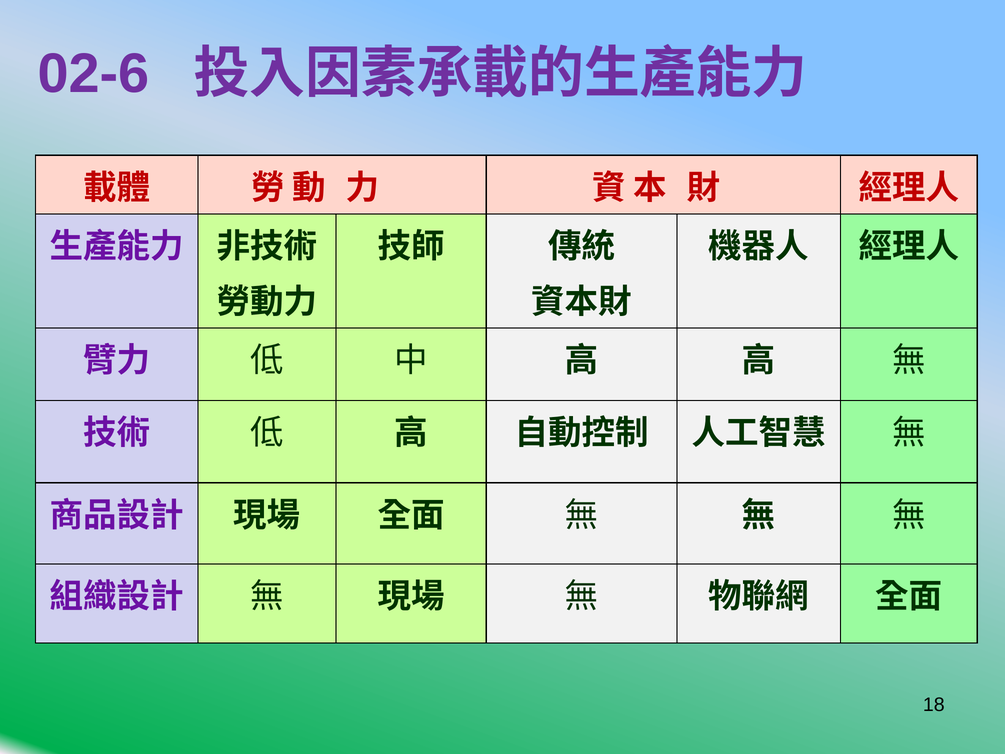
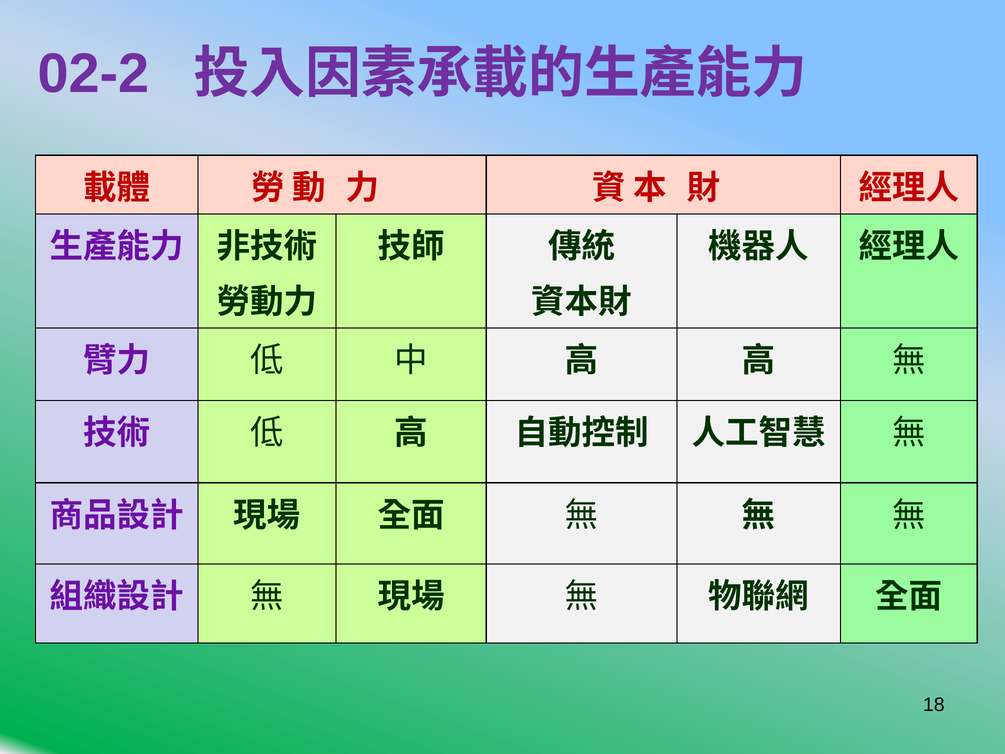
02-6: 02-6 -> 02-2
